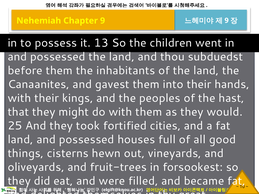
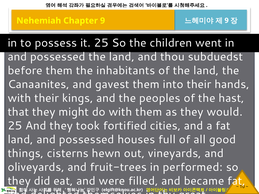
it 13: 13 -> 25
forsookest: forsookest -> performed
